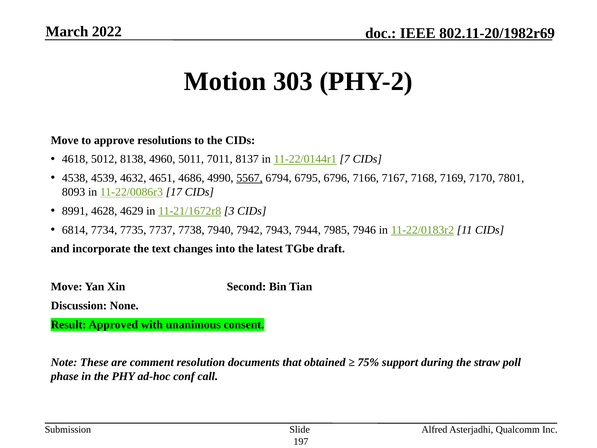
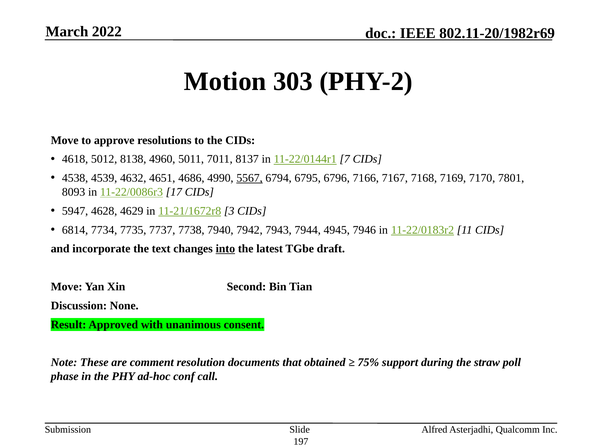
8991: 8991 -> 5947
7985: 7985 -> 4945
into underline: none -> present
